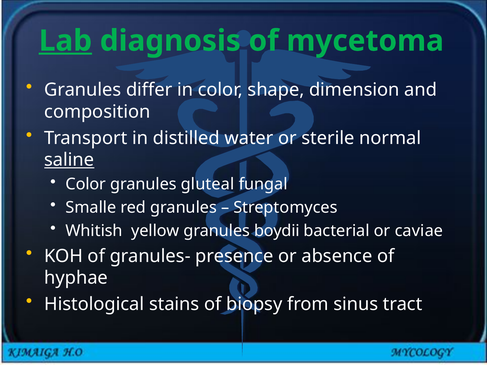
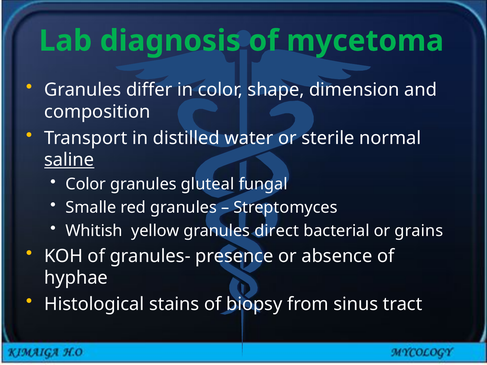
Lab underline: present -> none
boydii: boydii -> direct
caviae: caviae -> grains
